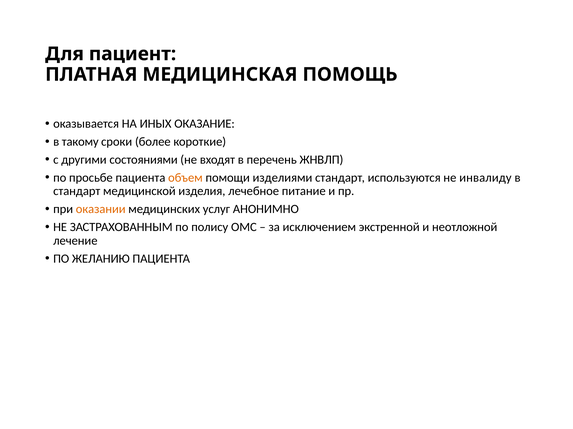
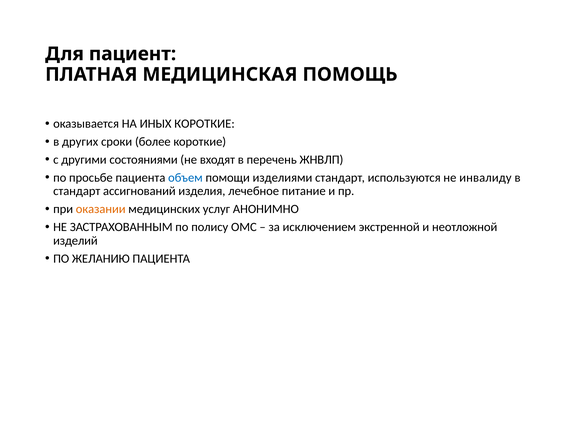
ИНЫХ ОКАЗАНИЕ: ОКАЗАНИЕ -> КОРОТКИЕ
такому: такому -> других
объем colour: orange -> blue
медицинской: медицинской -> ассигнований
лечение: лечение -> изделий
